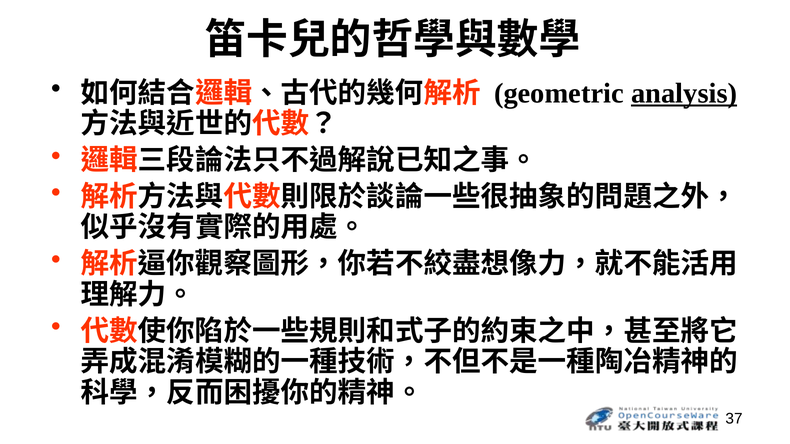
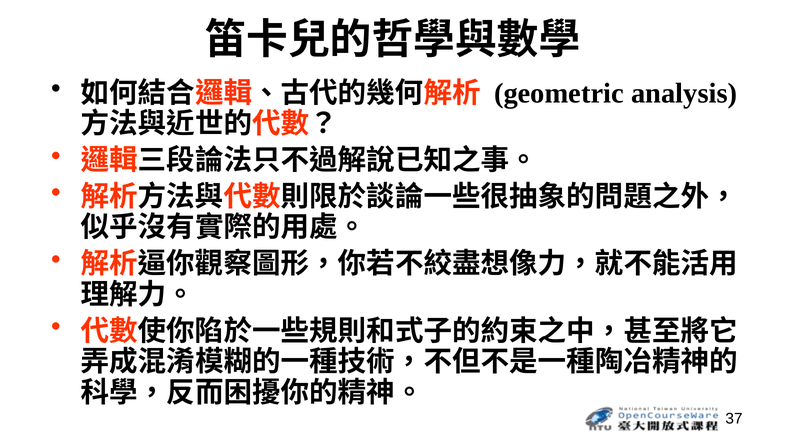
analysis underline: present -> none
